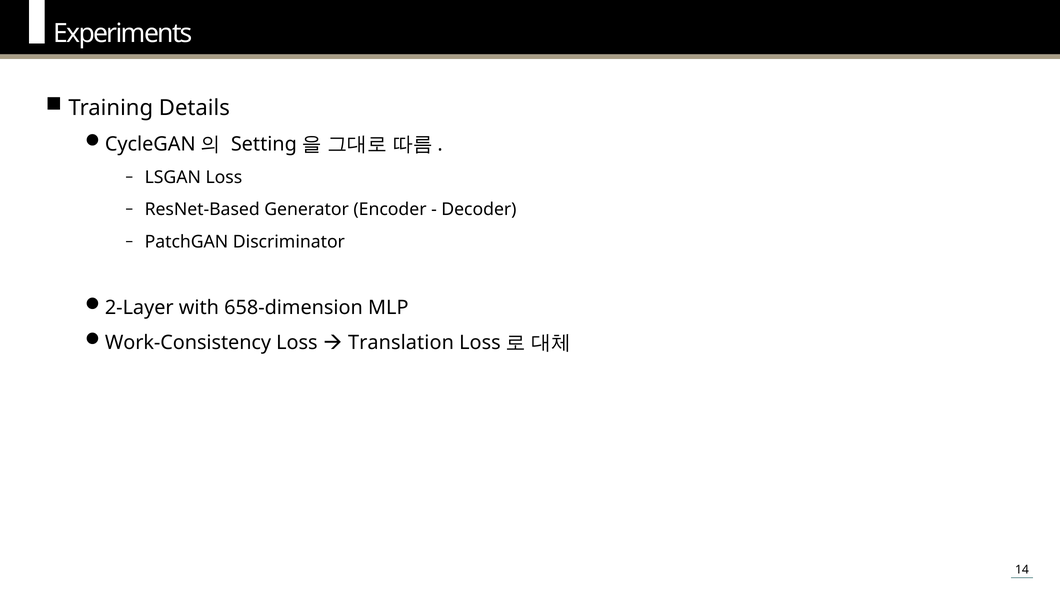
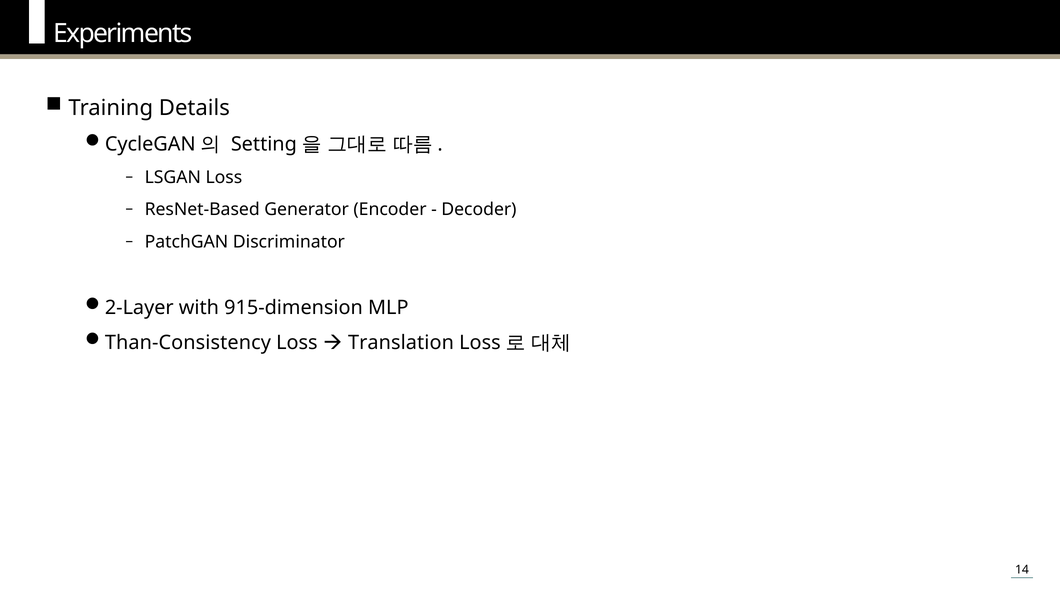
658-dimension: 658-dimension -> 915-dimension
Work-Consistency: Work-Consistency -> Than-Consistency
